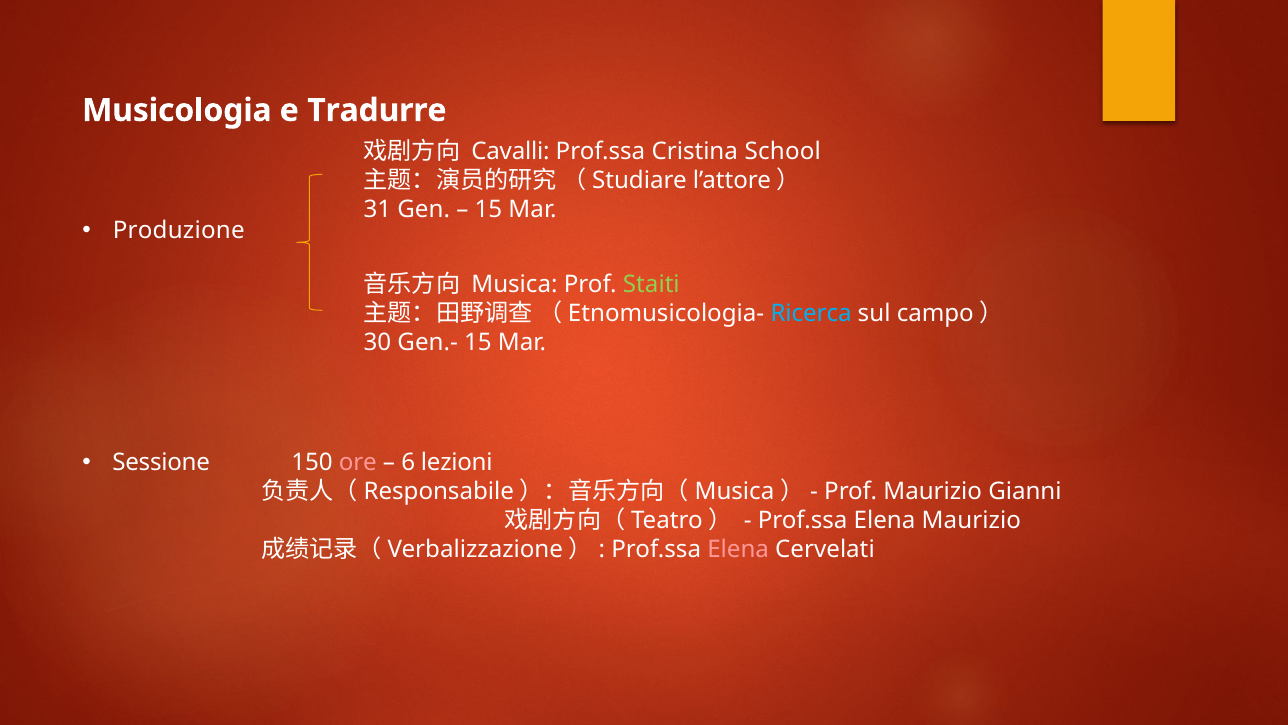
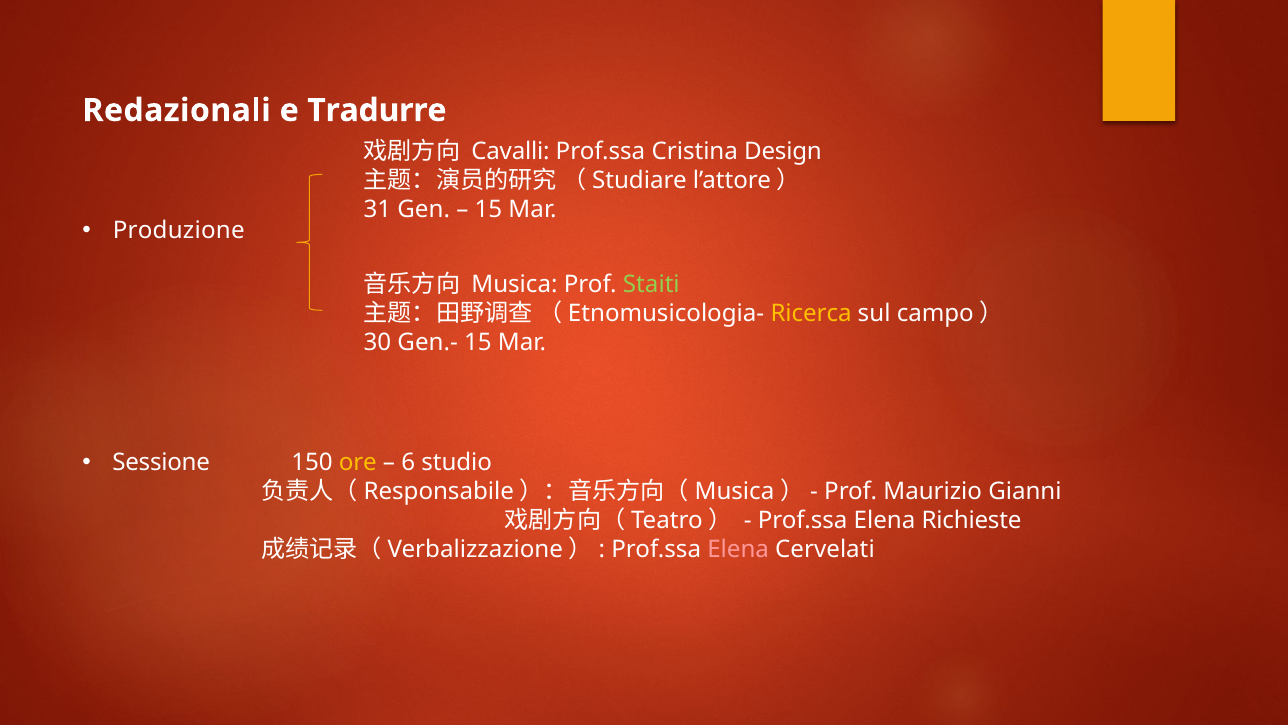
Musicologia: Musicologia -> Redazionali
School: School -> Design
Ricerca colour: light blue -> yellow
ore colour: pink -> yellow
lezioni: lezioni -> studio
Elena Maurizio: Maurizio -> Richieste
